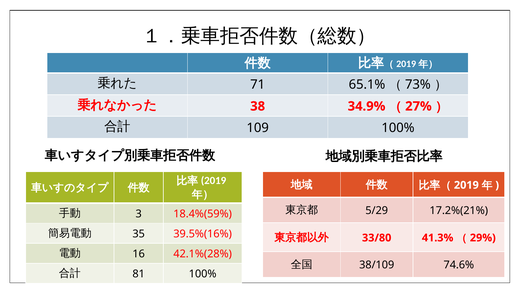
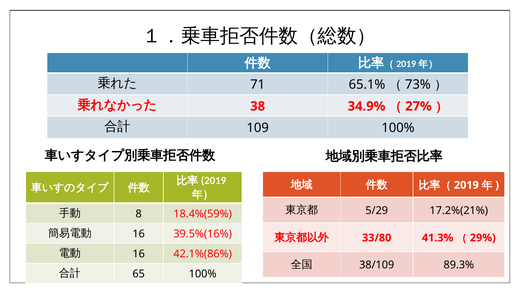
3: 3 -> 8
35 at (139, 234): 35 -> 16
42.1%(28%: 42.1%(28% -> 42.1%(86%
74.6%: 74.6% -> 89.3%
81: 81 -> 65
